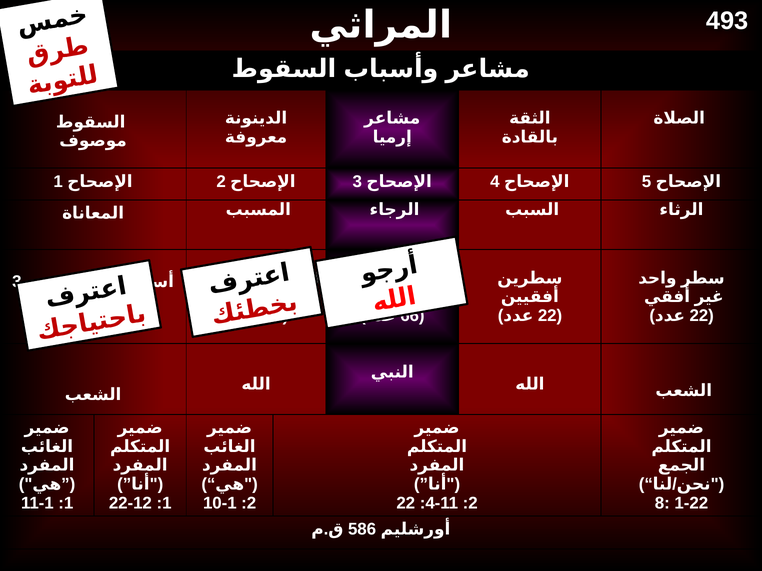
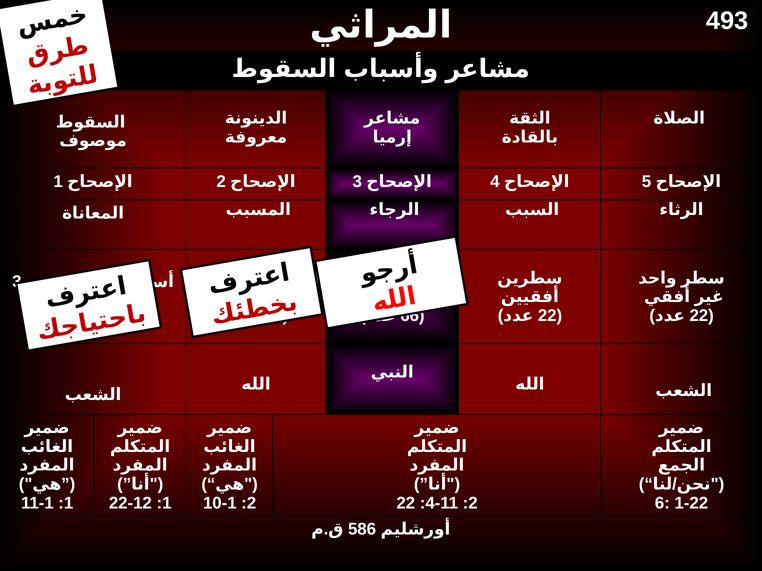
8: 8 -> 6
